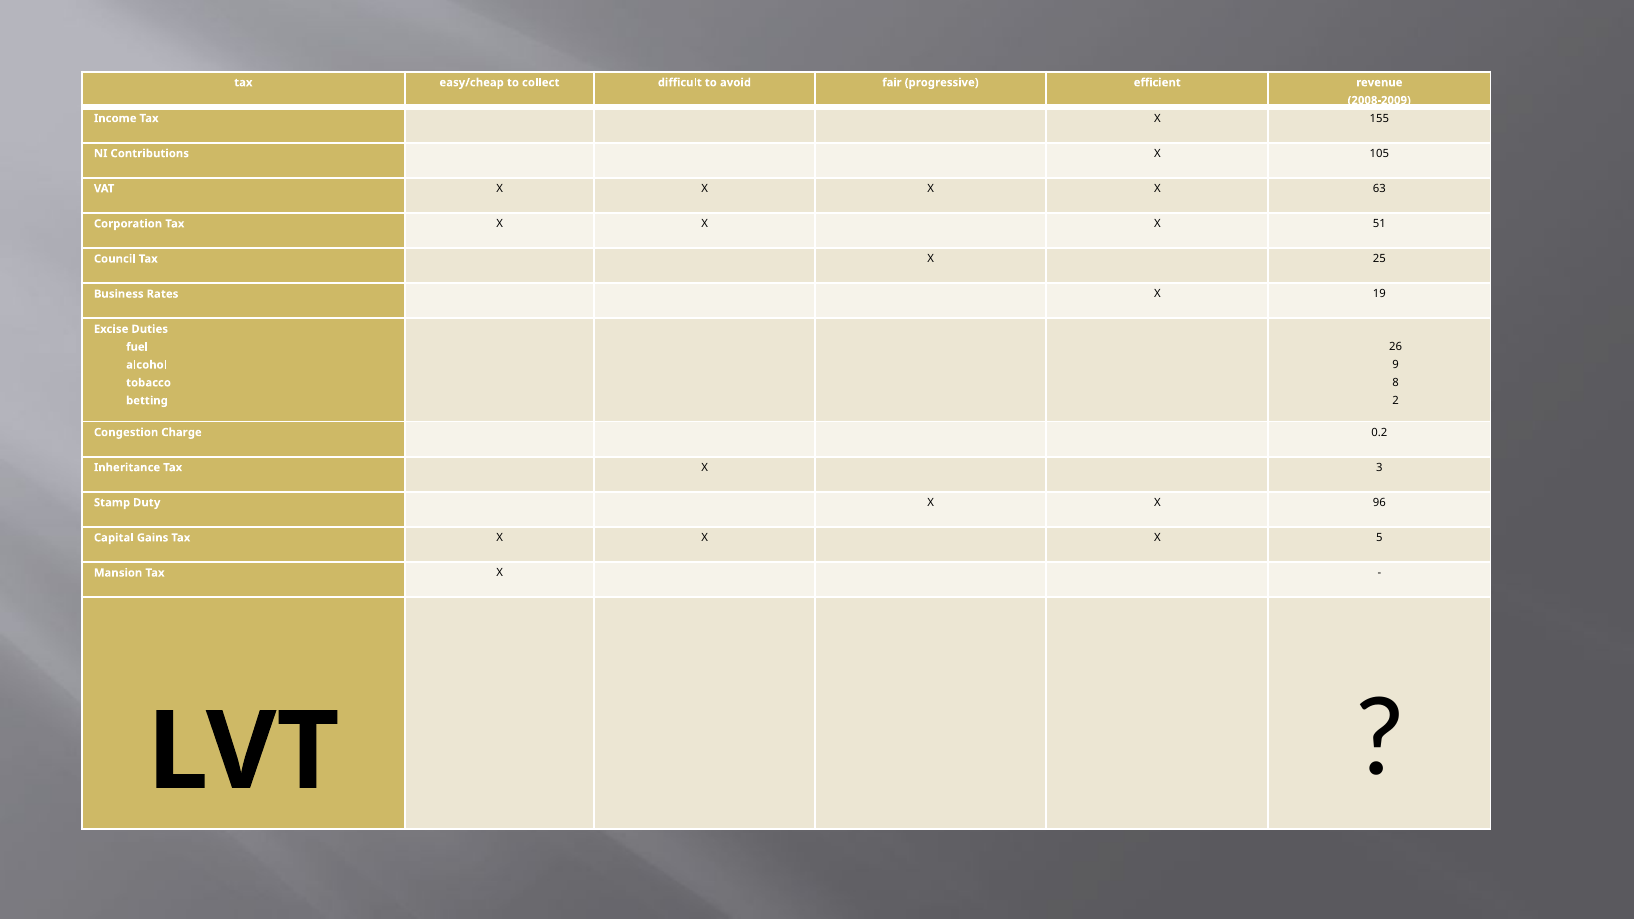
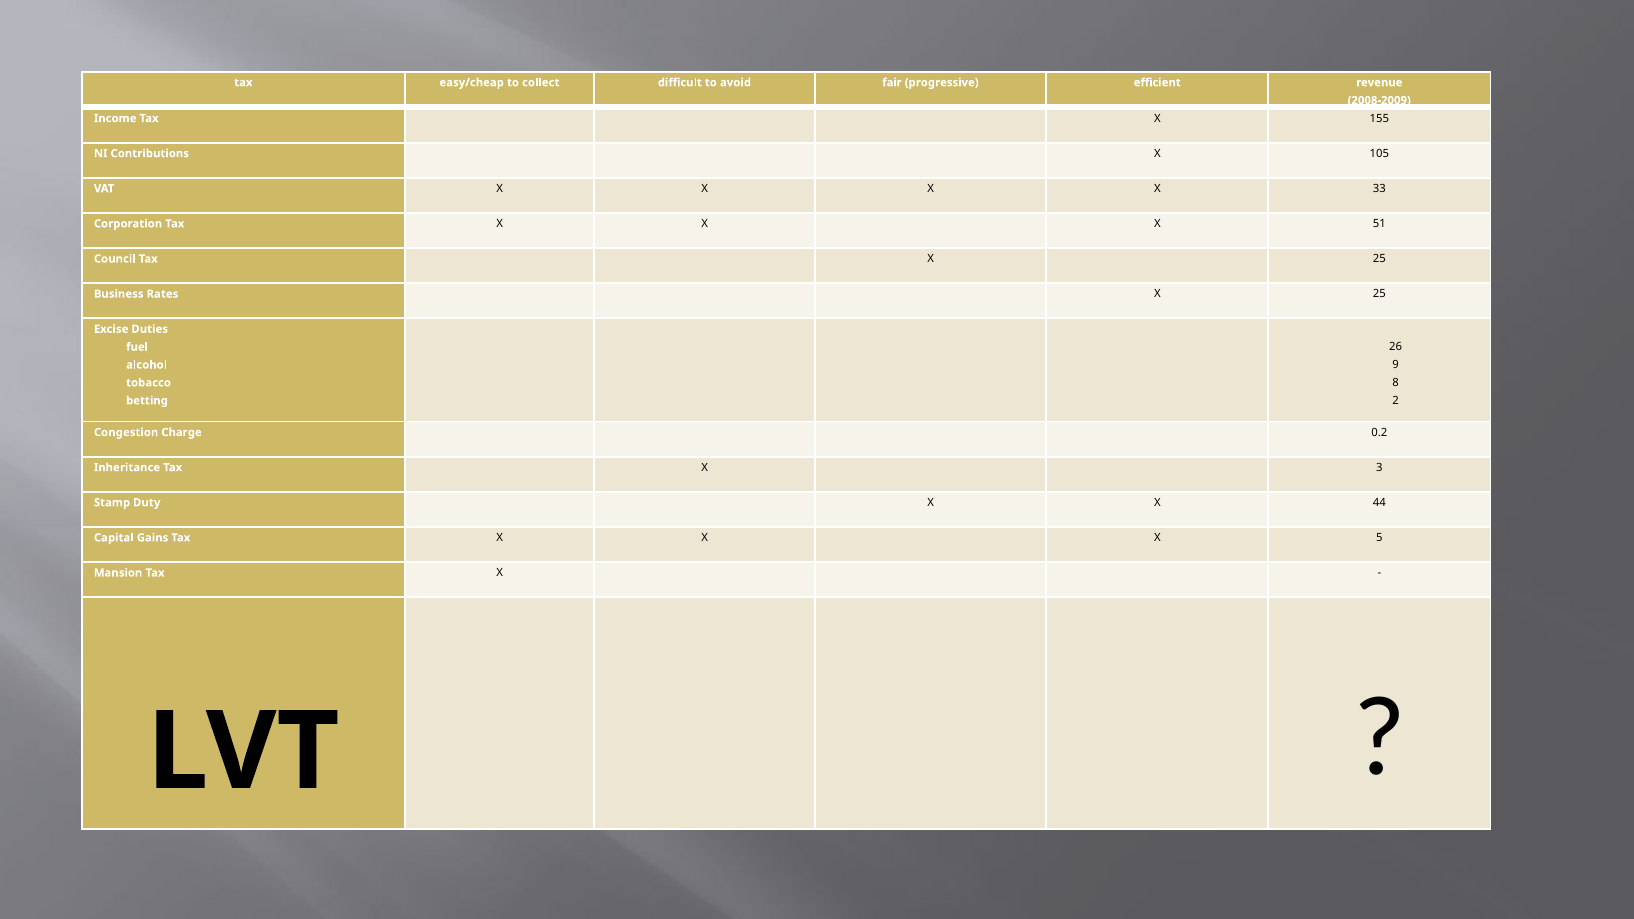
63: 63 -> 33
Rates X 19: 19 -> 25
96: 96 -> 44
